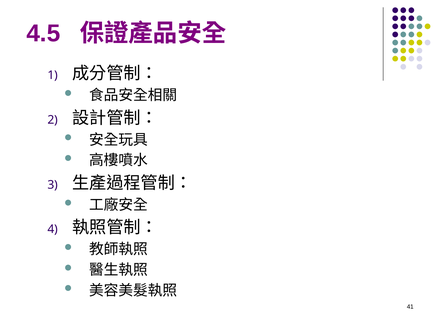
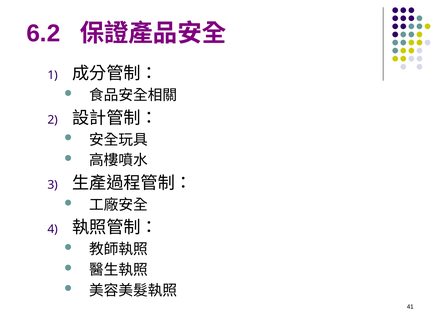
4.5: 4.5 -> 6.2
